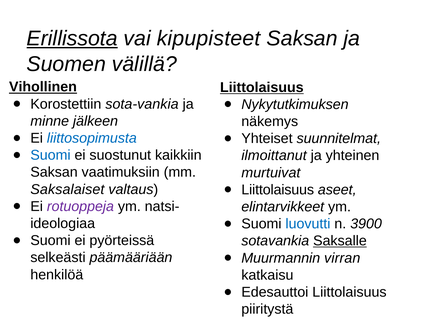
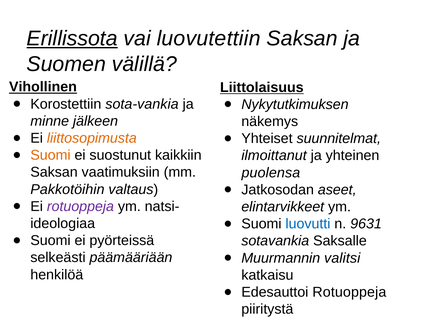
kipupisteet: kipupisteet -> luovutettiin
liittosopimusta colour: blue -> orange
Suomi at (50, 155) colour: blue -> orange
murtuivat: murtuivat -> puolensa
Liittolaisuus at (278, 189): Liittolaisuus -> Jatkosodan
Saksalaiset: Saksalaiset -> Pakkotöihin
3900: 3900 -> 9631
Saksalle underline: present -> none
virran: virran -> valitsi
Edesauttoi Liittolaisuus: Liittolaisuus -> Rotuoppeja
